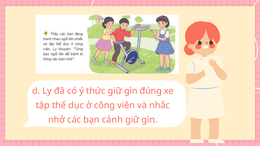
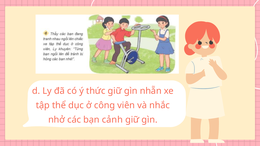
đúng: đúng -> nhẵn
